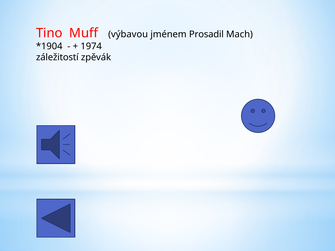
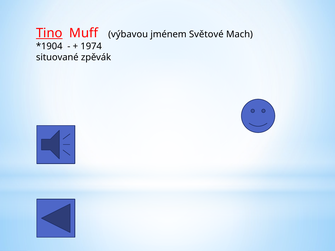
Tino underline: none -> present
Prosadil: Prosadil -> Světové
záležitostí: záležitostí -> situované
